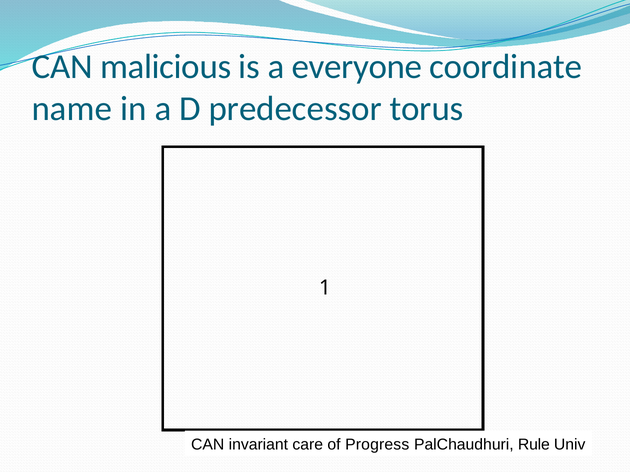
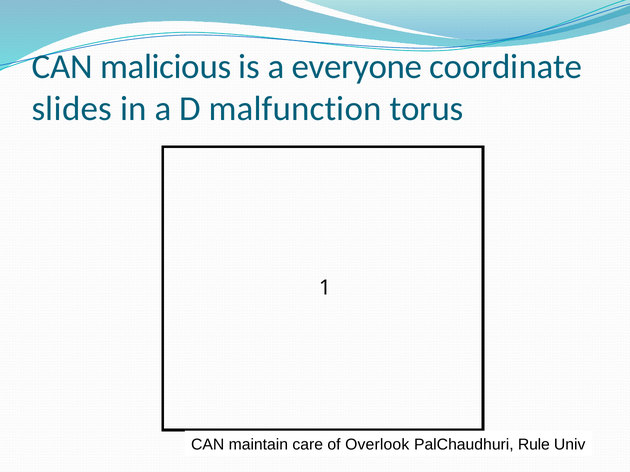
name: name -> slides
predecessor: predecessor -> malfunction
invariant: invariant -> maintain
Progress: Progress -> Overlook
